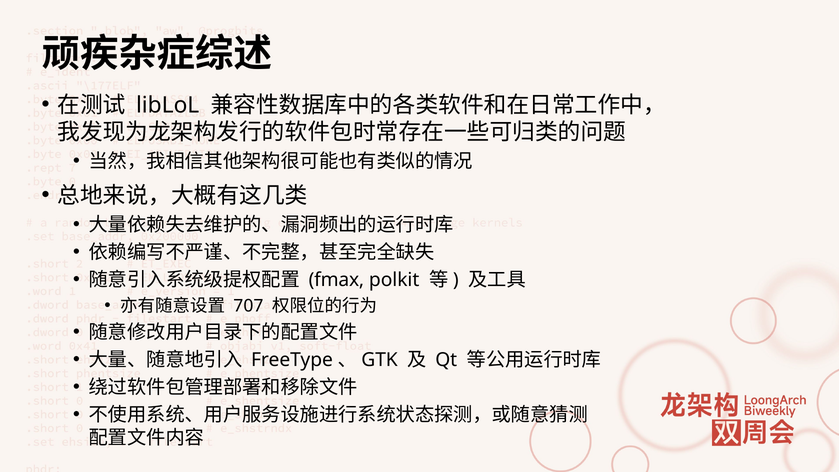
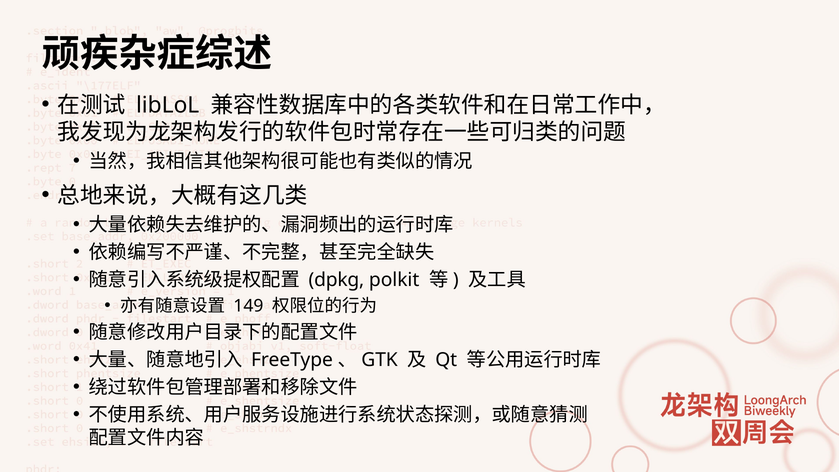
fmax: fmax -> dpkg
707: 707 -> 149
